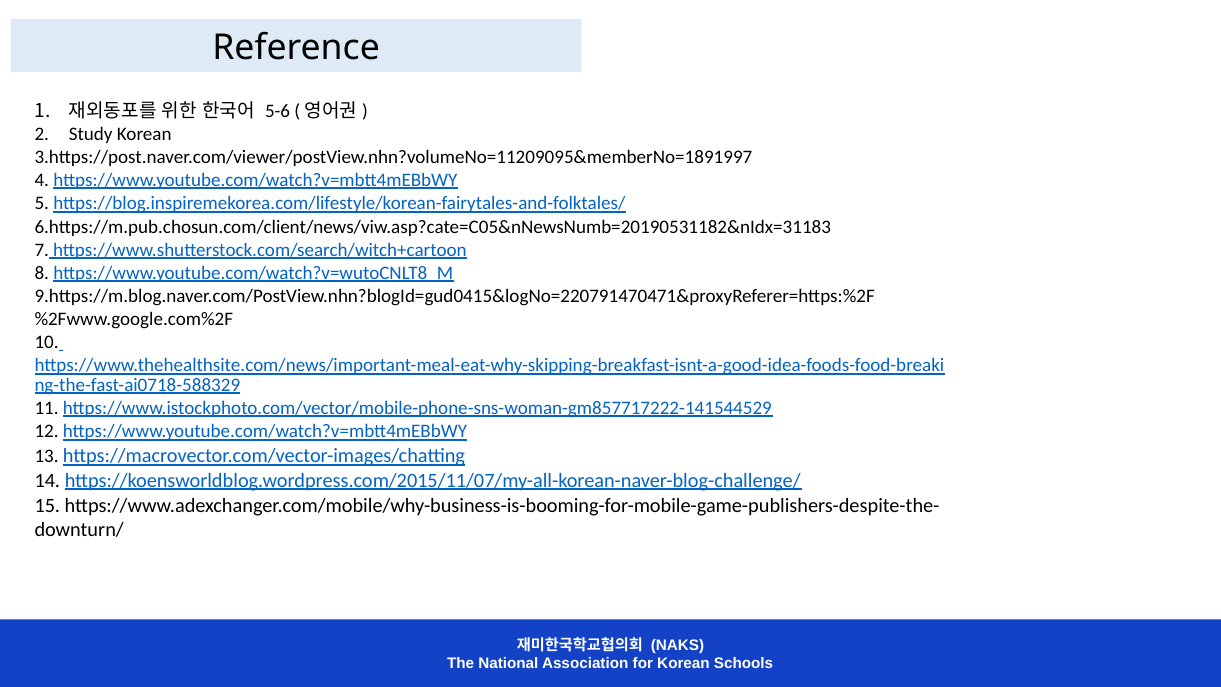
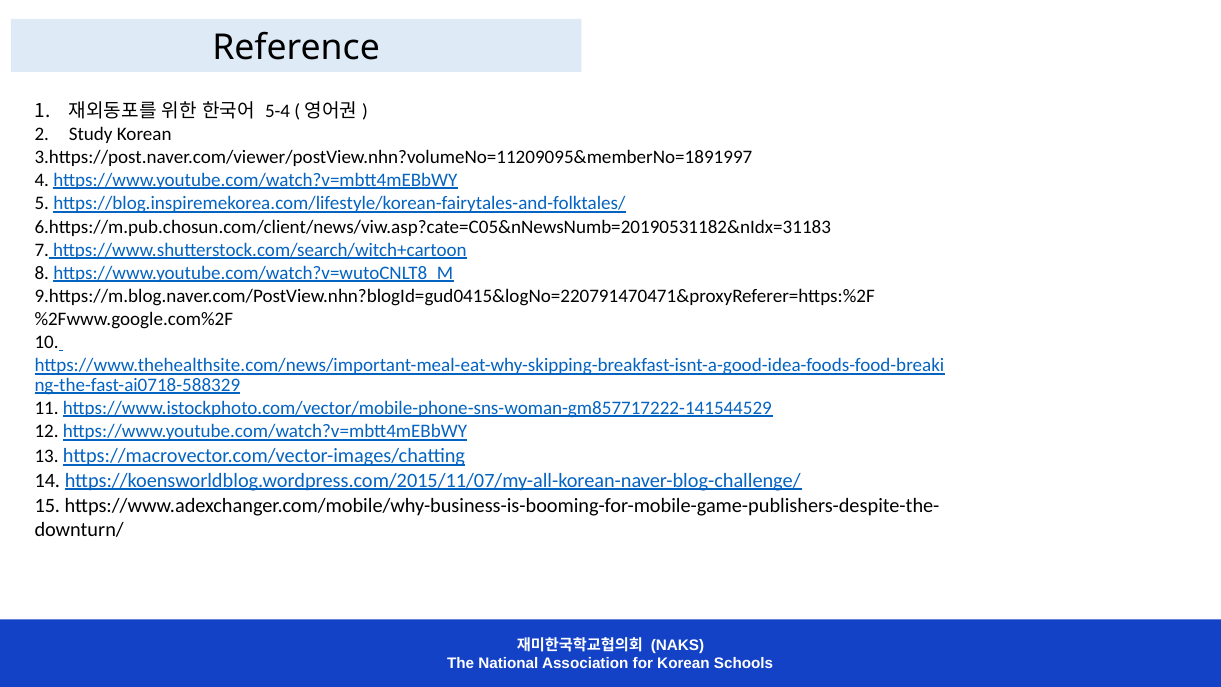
5-6: 5-6 -> 5-4
